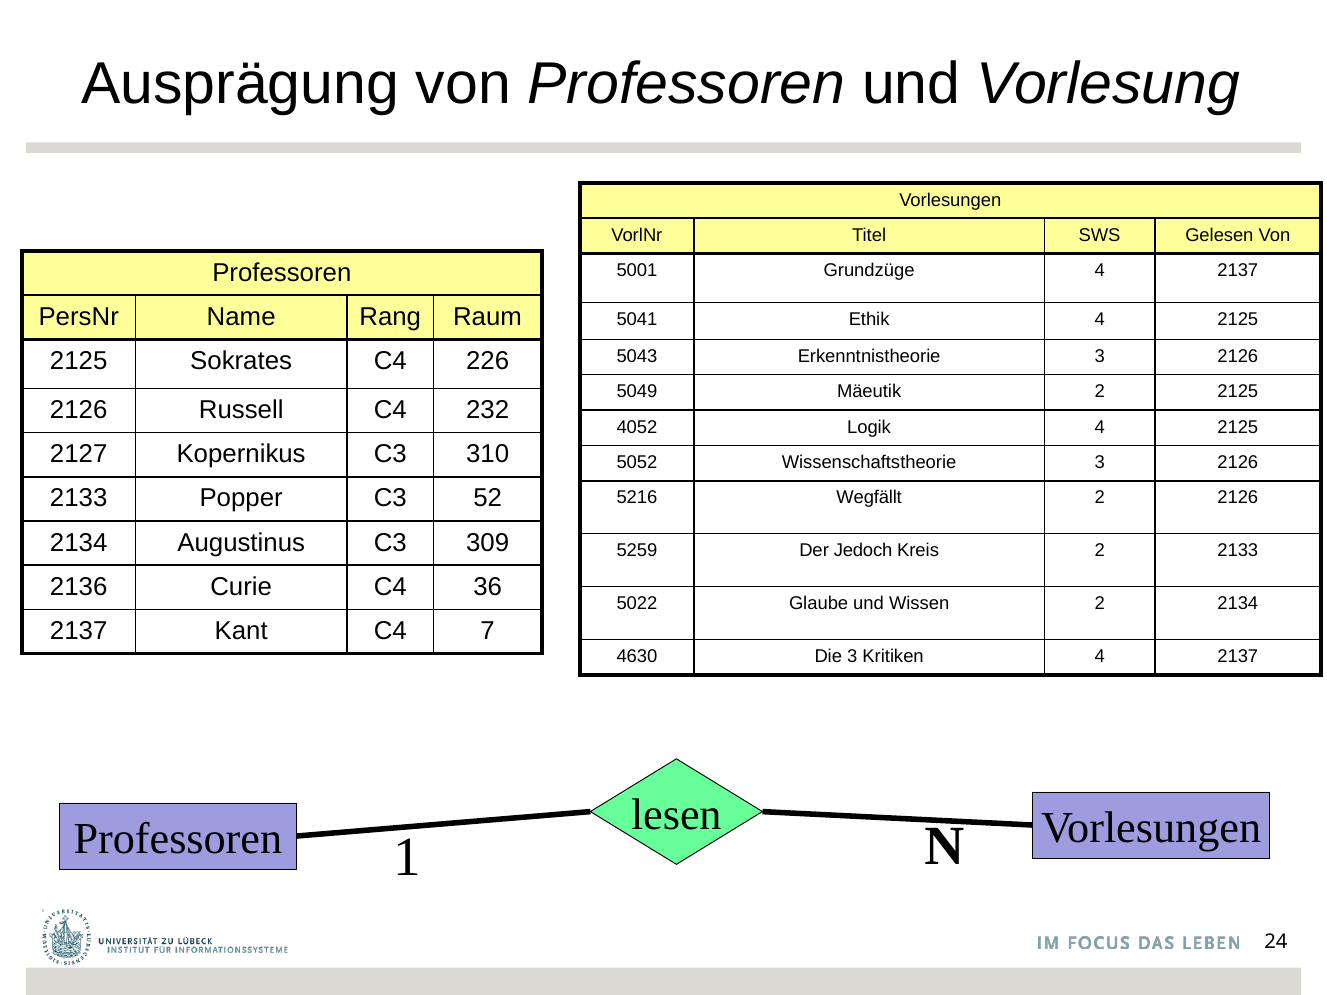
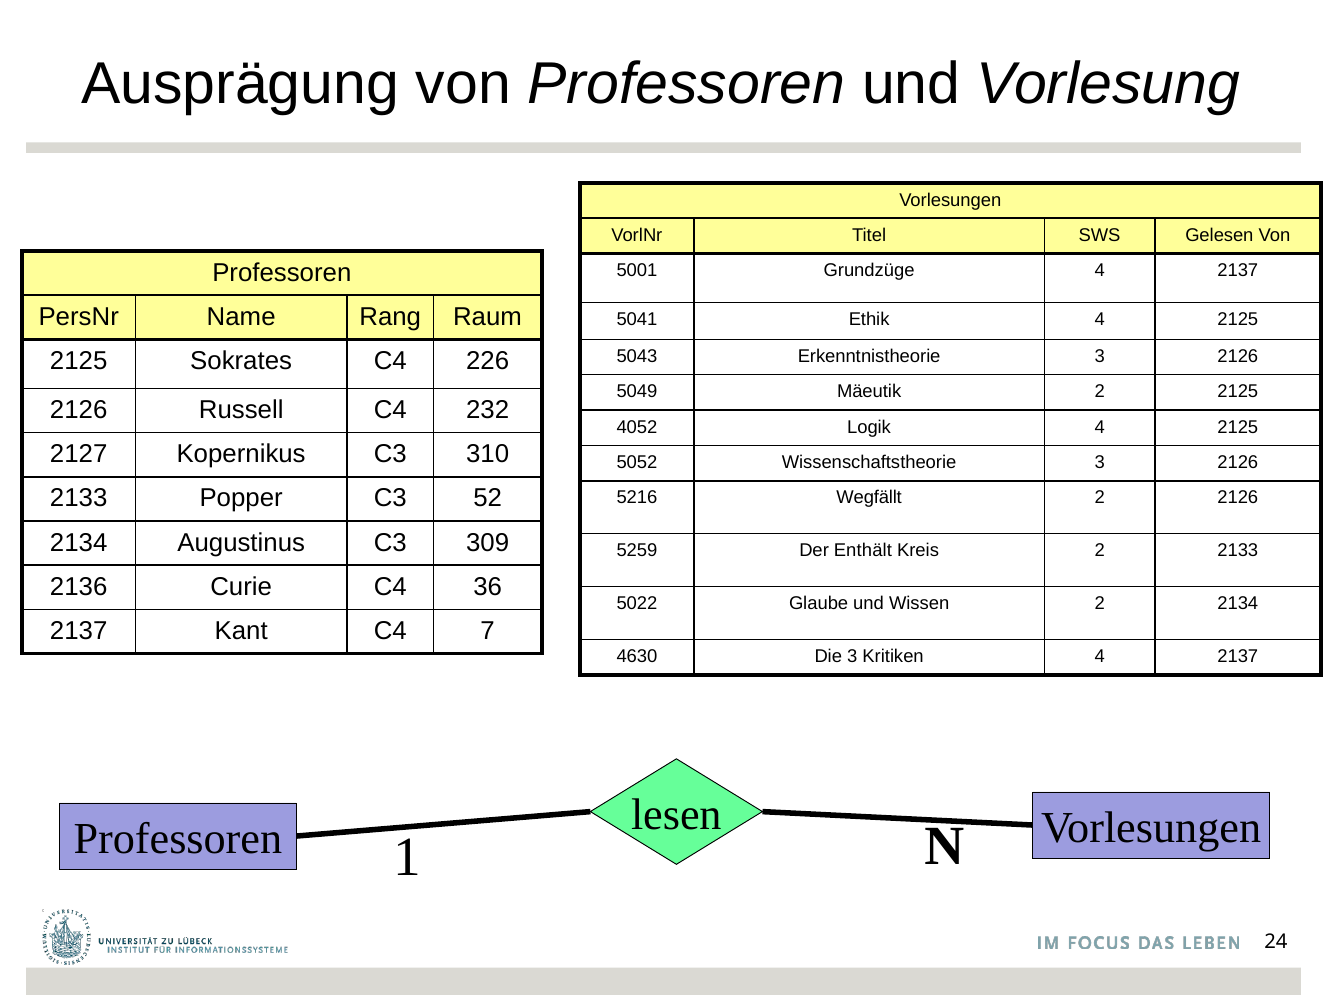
Jedoch: Jedoch -> Enthält
